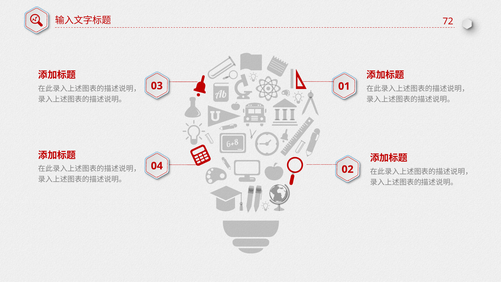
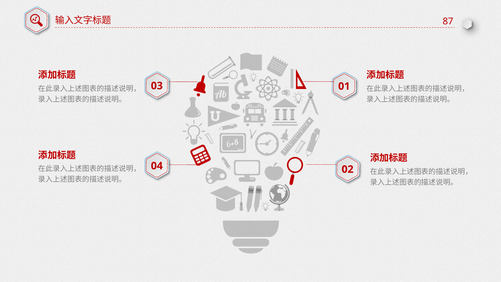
72: 72 -> 87
